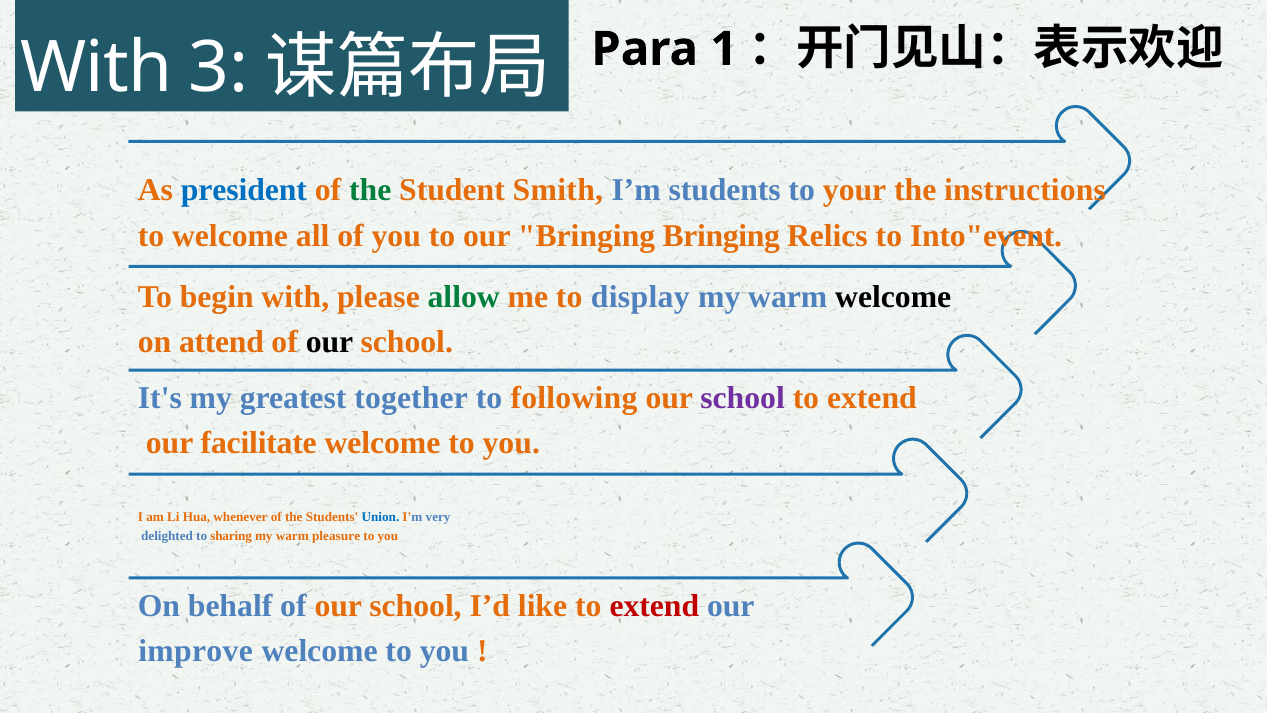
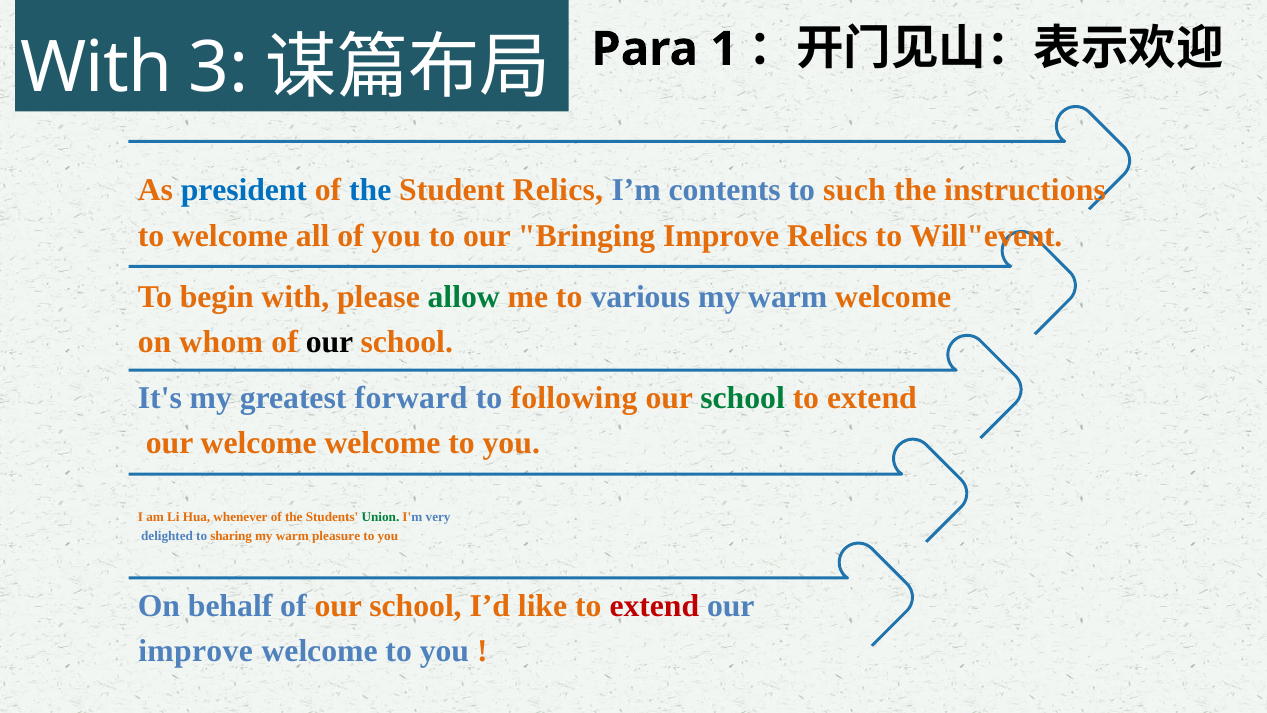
the at (370, 190) colour: green -> blue
Student Smith: Smith -> Relics
I’m students: students -> contents
your: your -> such
Bringing Bringing: Bringing -> Improve
Into"event: Into"event -> Will"event
display: display -> various
welcome at (893, 297) colour: black -> orange
attend: attend -> whom
together: together -> forward
school at (743, 398) colour: purple -> green
our facilitate: facilitate -> welcome
Union colour: blue -> green
